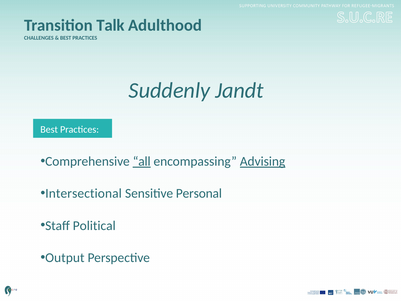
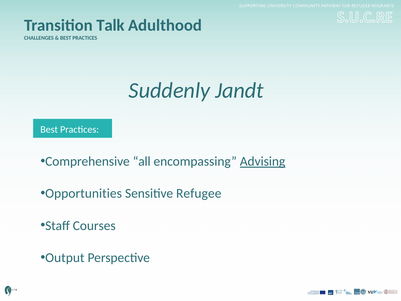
all underline: present -> none
Intersectional: Intersectional -> Opportunities
Personal: Personal -> Refugee
Political: Political -> Courses
